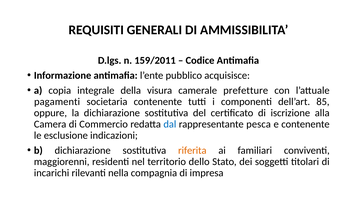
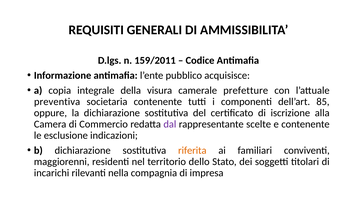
pagamenti: pagamenti -> preventiva
dal colour: blue -> purple
pesca: pesca -> scelte
